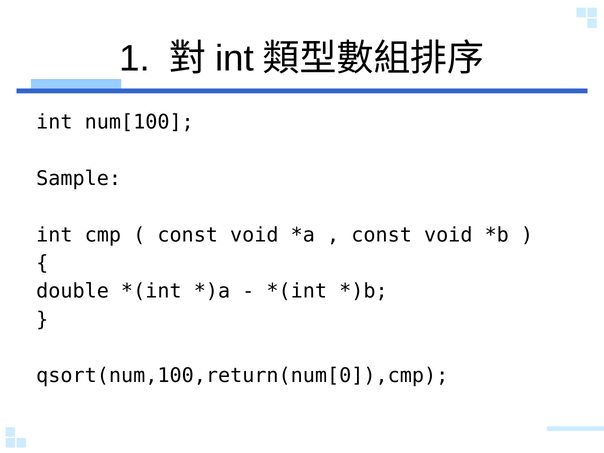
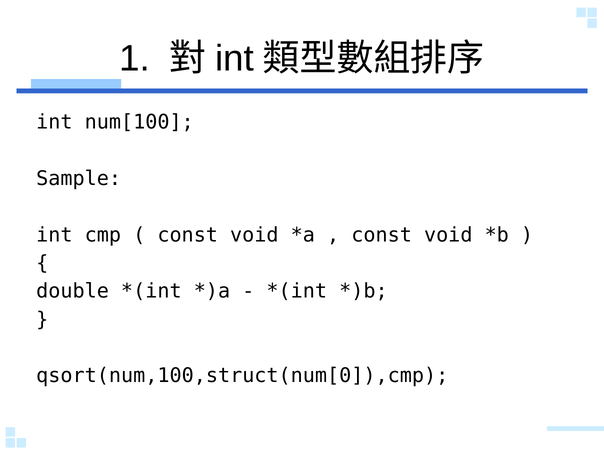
qsort(num,100,return(num[0]),cmp: qsort(num,100,return(num[0]),cmp -> qsort(num,100,struct(num[0]),cmp
